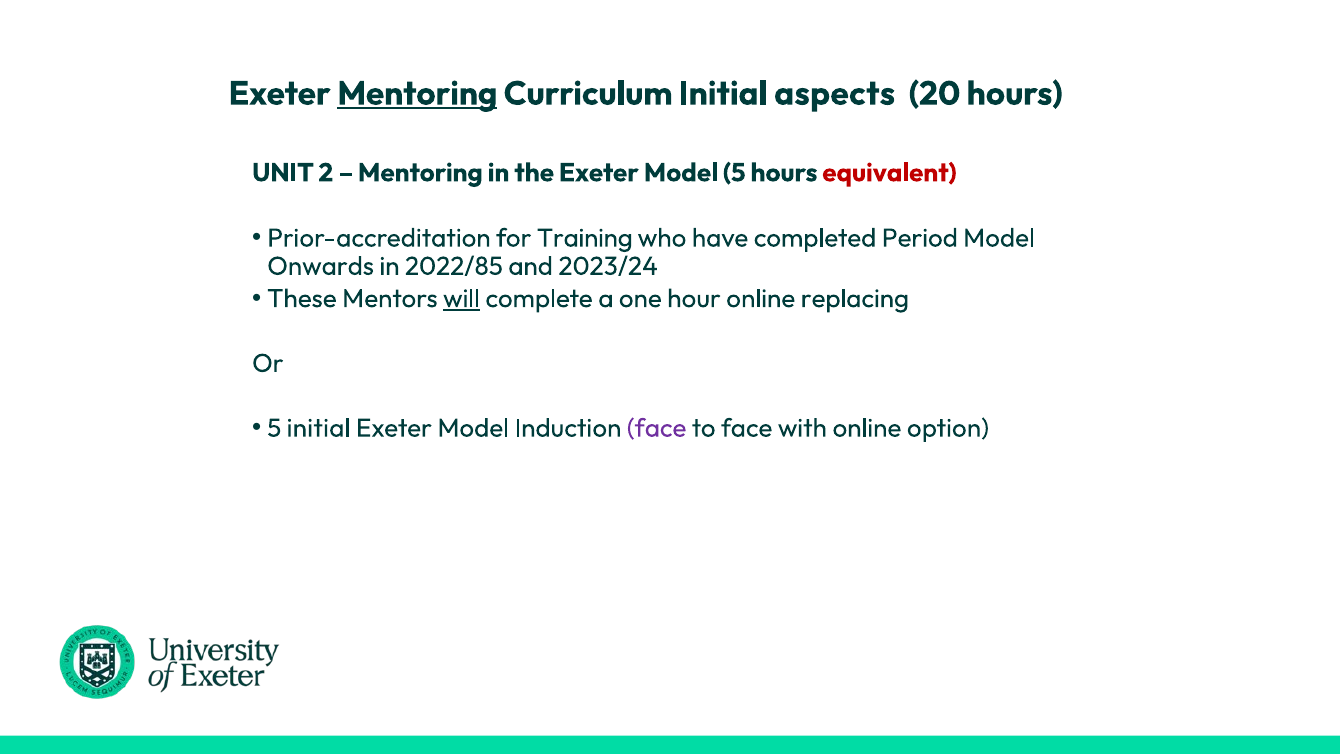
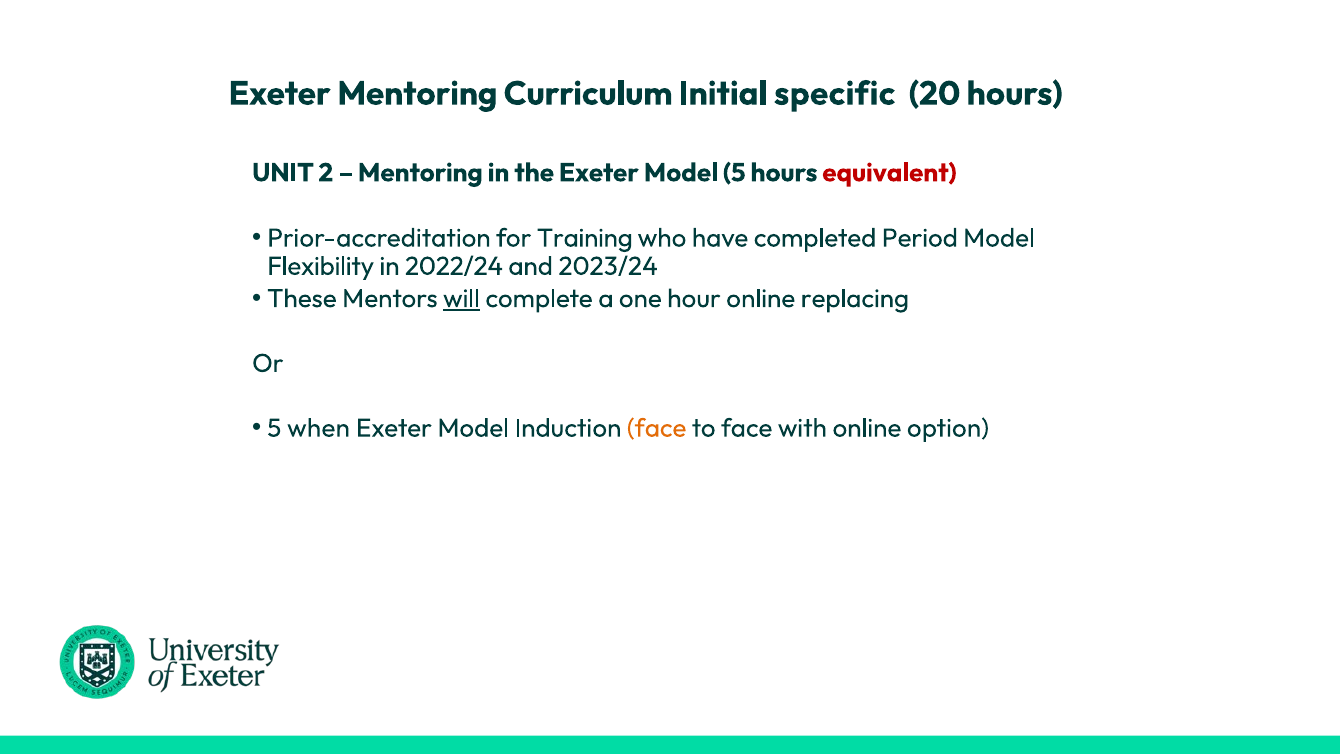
Mentoring at (417, 94) underline: present -> none
aspects: aspects -> specific
Onwards: Onwards -> Flexibility
2022/85: 2022/85 -> 2022/24
initial at (319, 428): initial -> when
face at (657, 428) colour: purple -> orange
